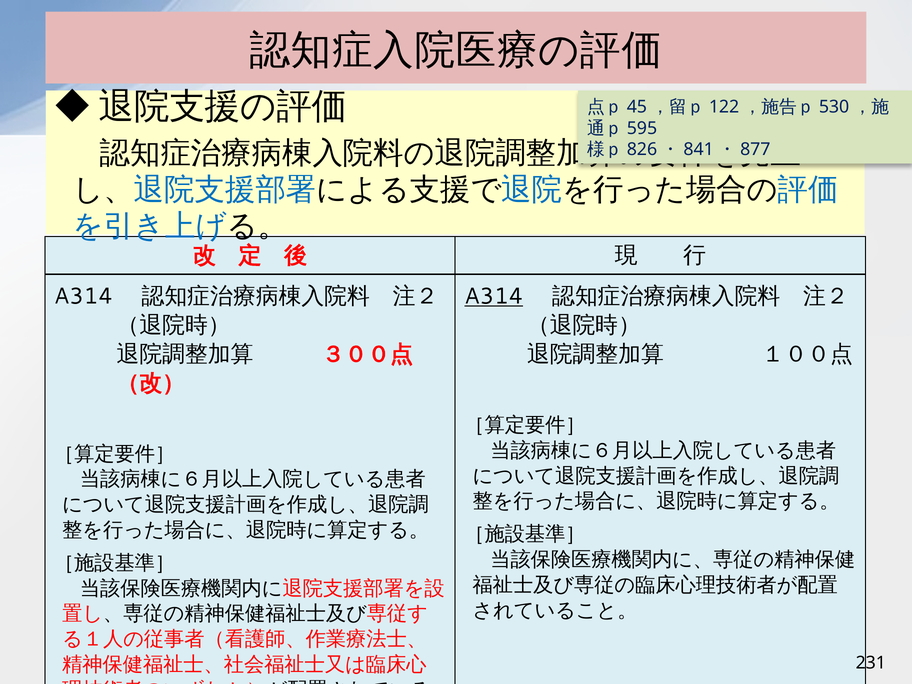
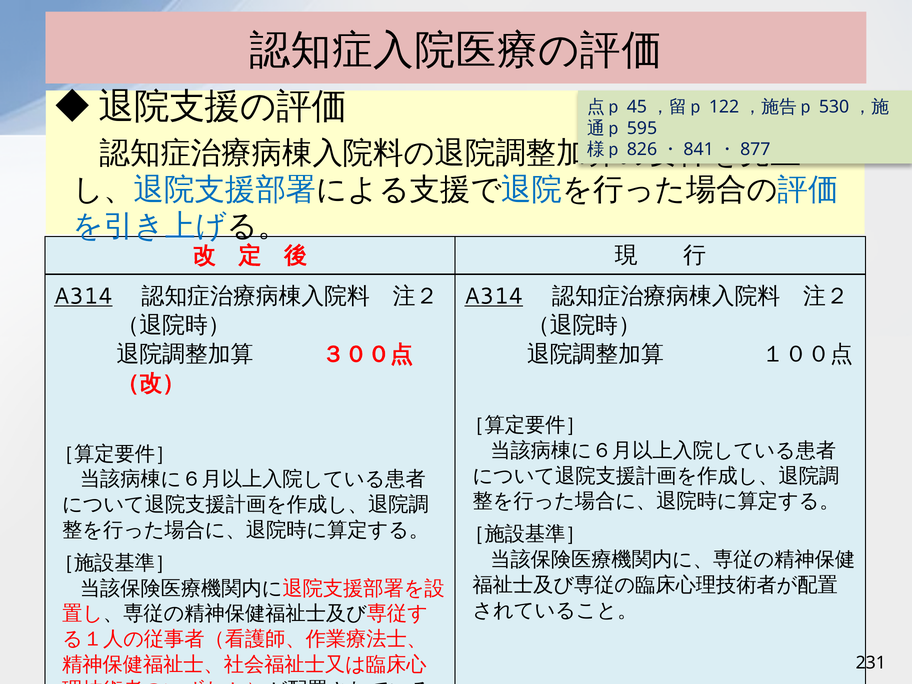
A314 at (83, 296) underline: none -> present
